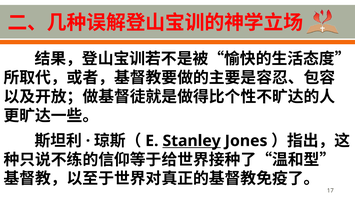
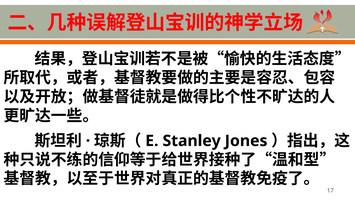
Stanley underline: present -> none
